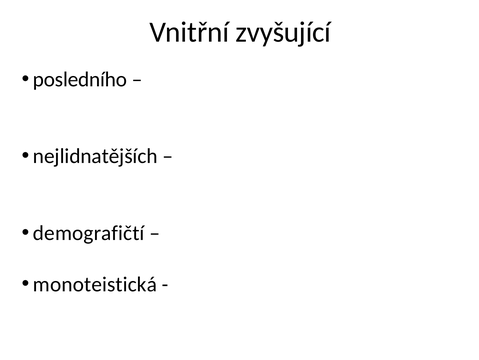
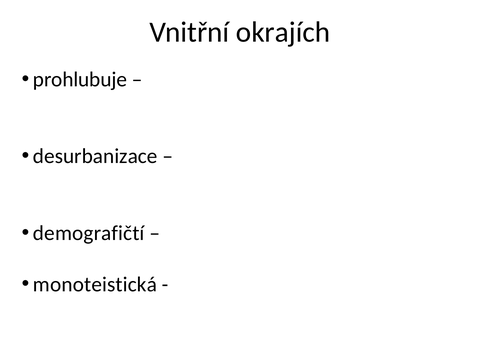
zvyšující: zvyšující -> okrajích
posledního: posledního -> prohlubuje
nejlidnatějších: nejlidnatějších -> desurbanizace
